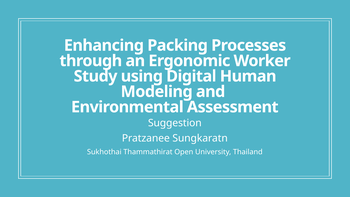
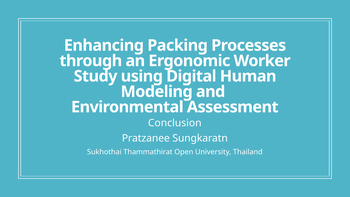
Suggestion: Suggestion -> Conclusion
